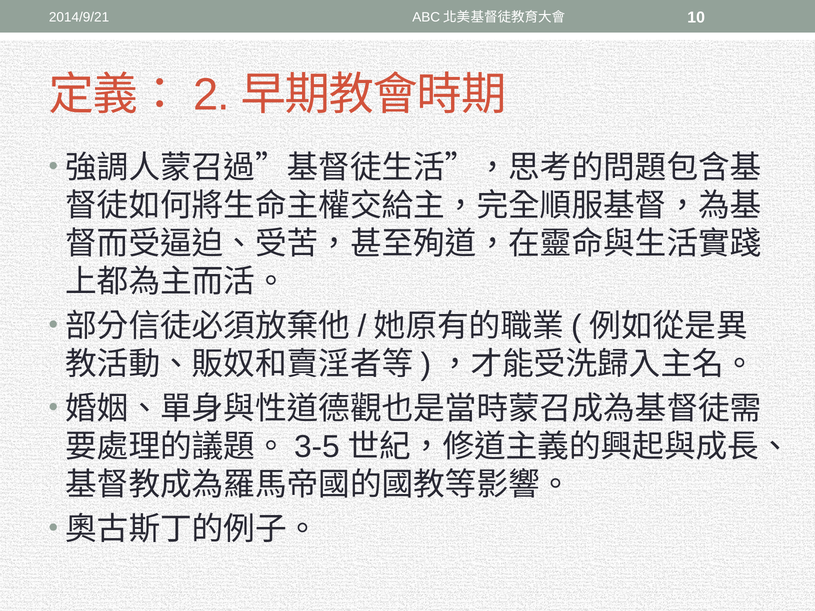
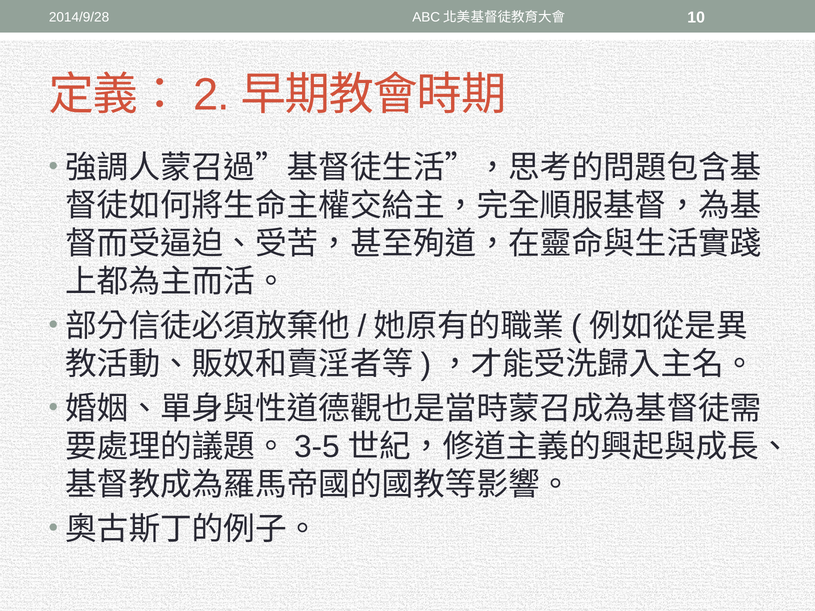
2014/9/21: 2014/9/21 -> 2014/9/28
